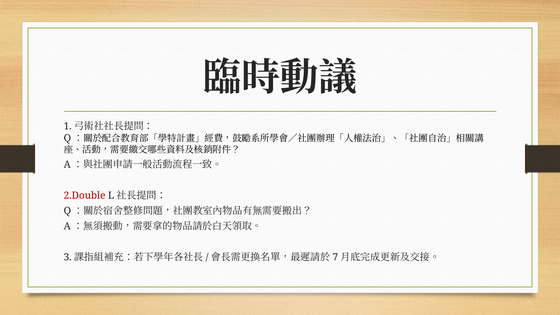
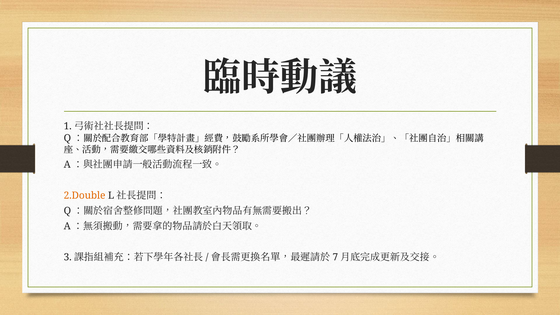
2.Double colour: red -> orange
